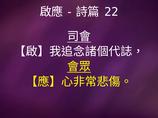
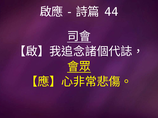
22: 22 -> 44
